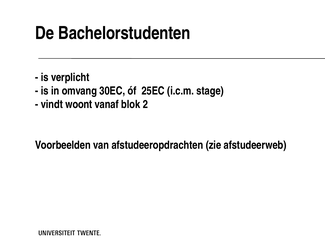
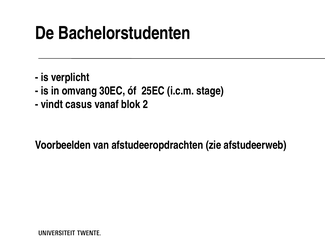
woont: woont -> casus
